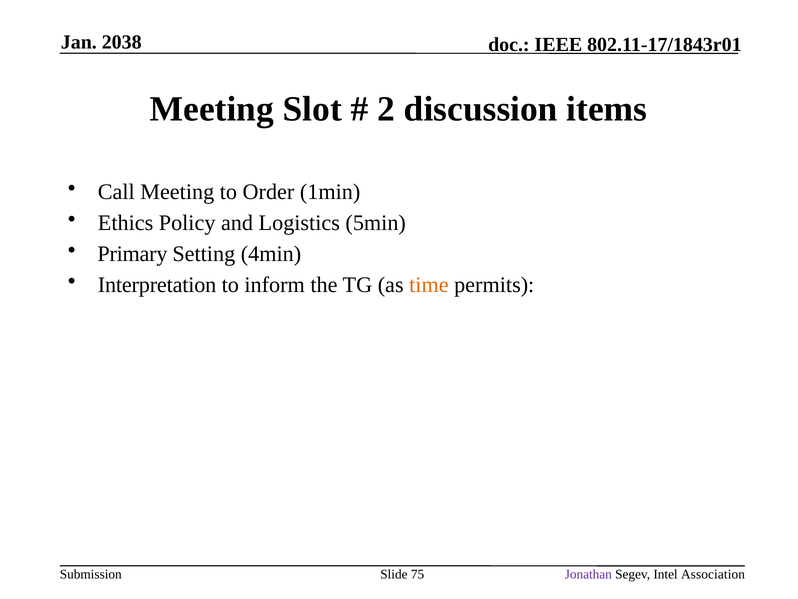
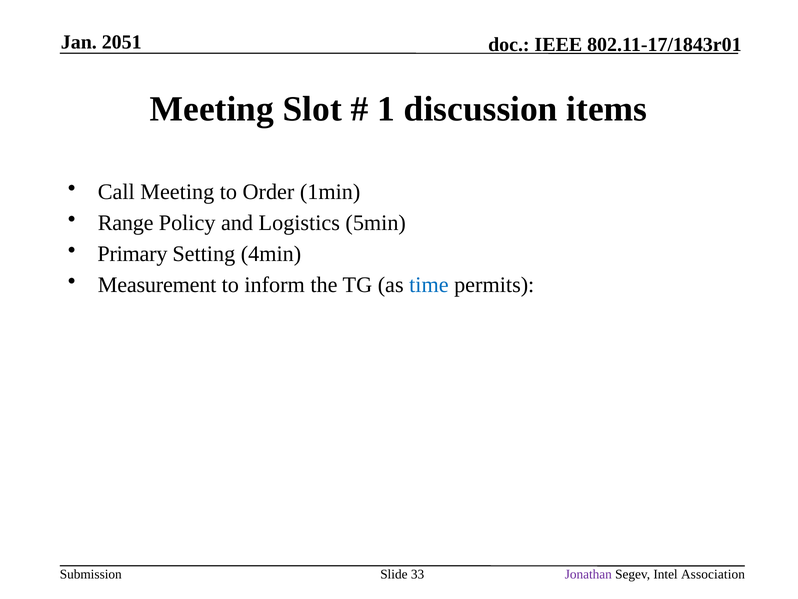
2038: 2038 -> 2051
2: 2 -> 1
Ethics: Ethics -> Range
Interpretation: Interpretation -> Measurement
time colour: orange -> blue
75: 75 -> 33
